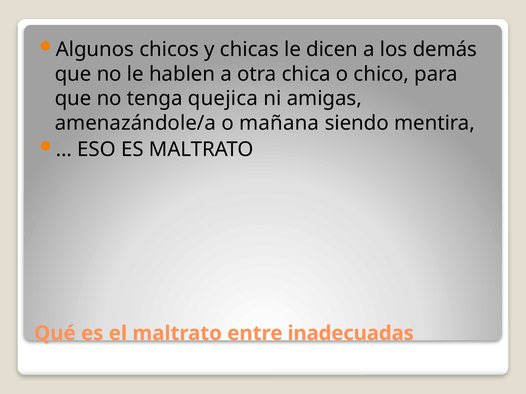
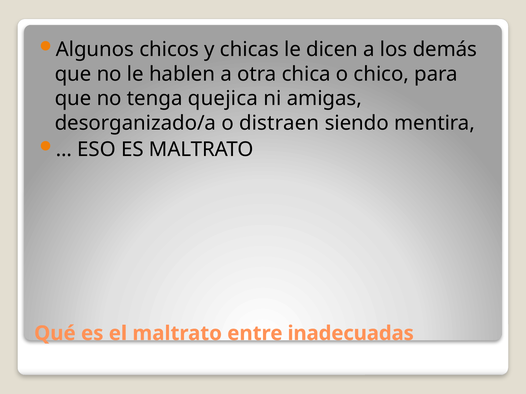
amenazándole/a: amenazándole/a -> desorganizado/a
mañana: mañana -> distraen
